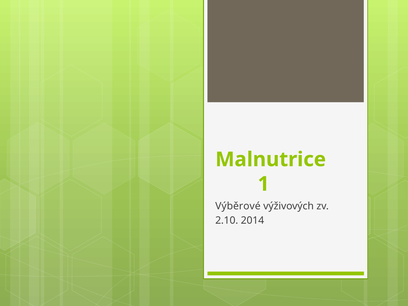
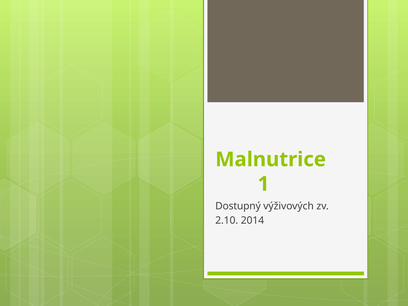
Výběrové: Výběrové -> Dostupný
